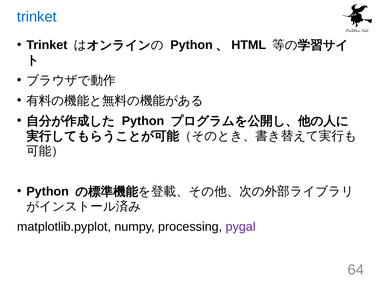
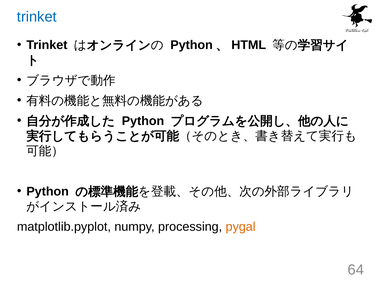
pygal colour: purple -> orange
